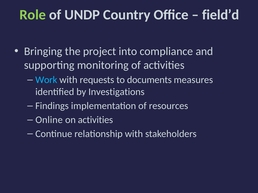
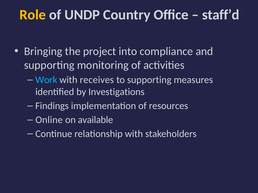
Role colour: light green -> yellow
field’d: field’d -> staff’d
requests: requests -> receives
to documents: documents -> supporting
on activities: activities -> available
